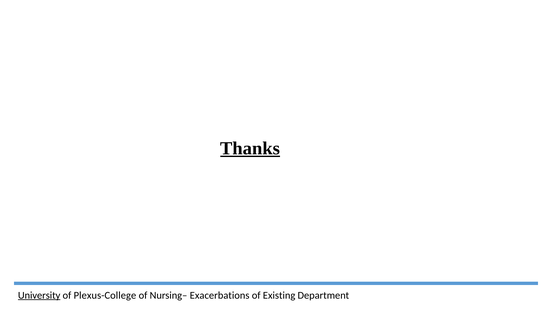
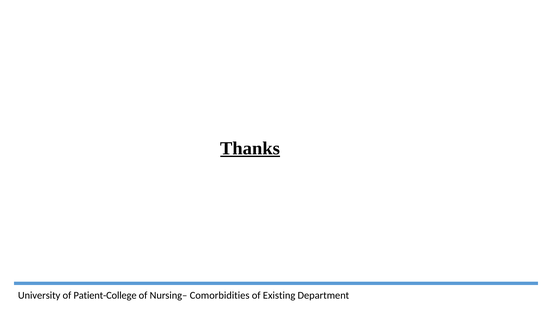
University underline: present -> none
Plexus-College: Plexus-College -> Patient-College
Exacerbations: Exacerbations -> Comorbidities
